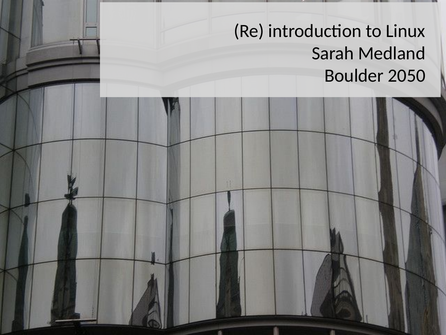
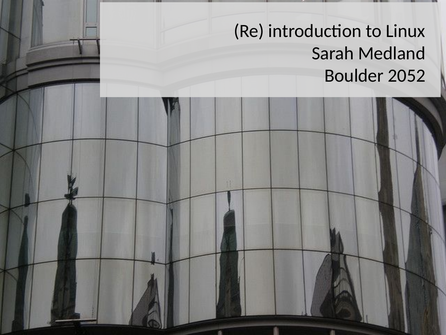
2050: 2050 -> 2052
